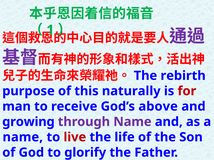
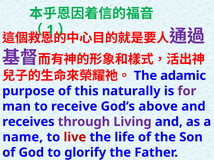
rebirth: rebirth -> adamic
for colour: red -> purple
growing: growing -> receives
through Name: Name -> Living
